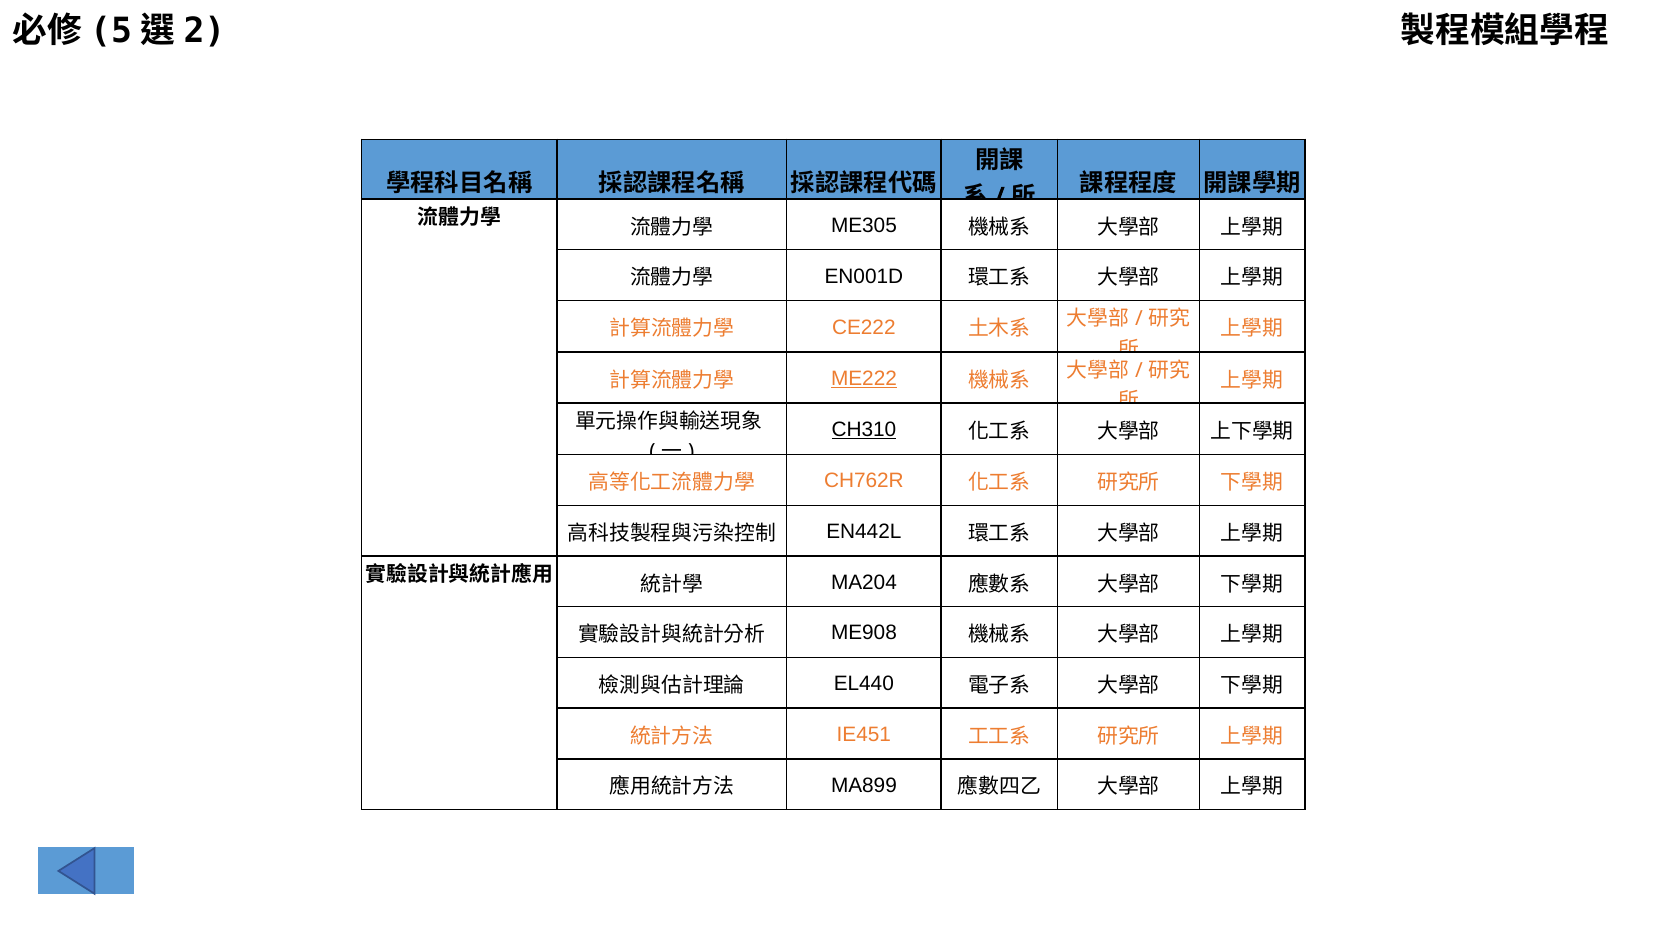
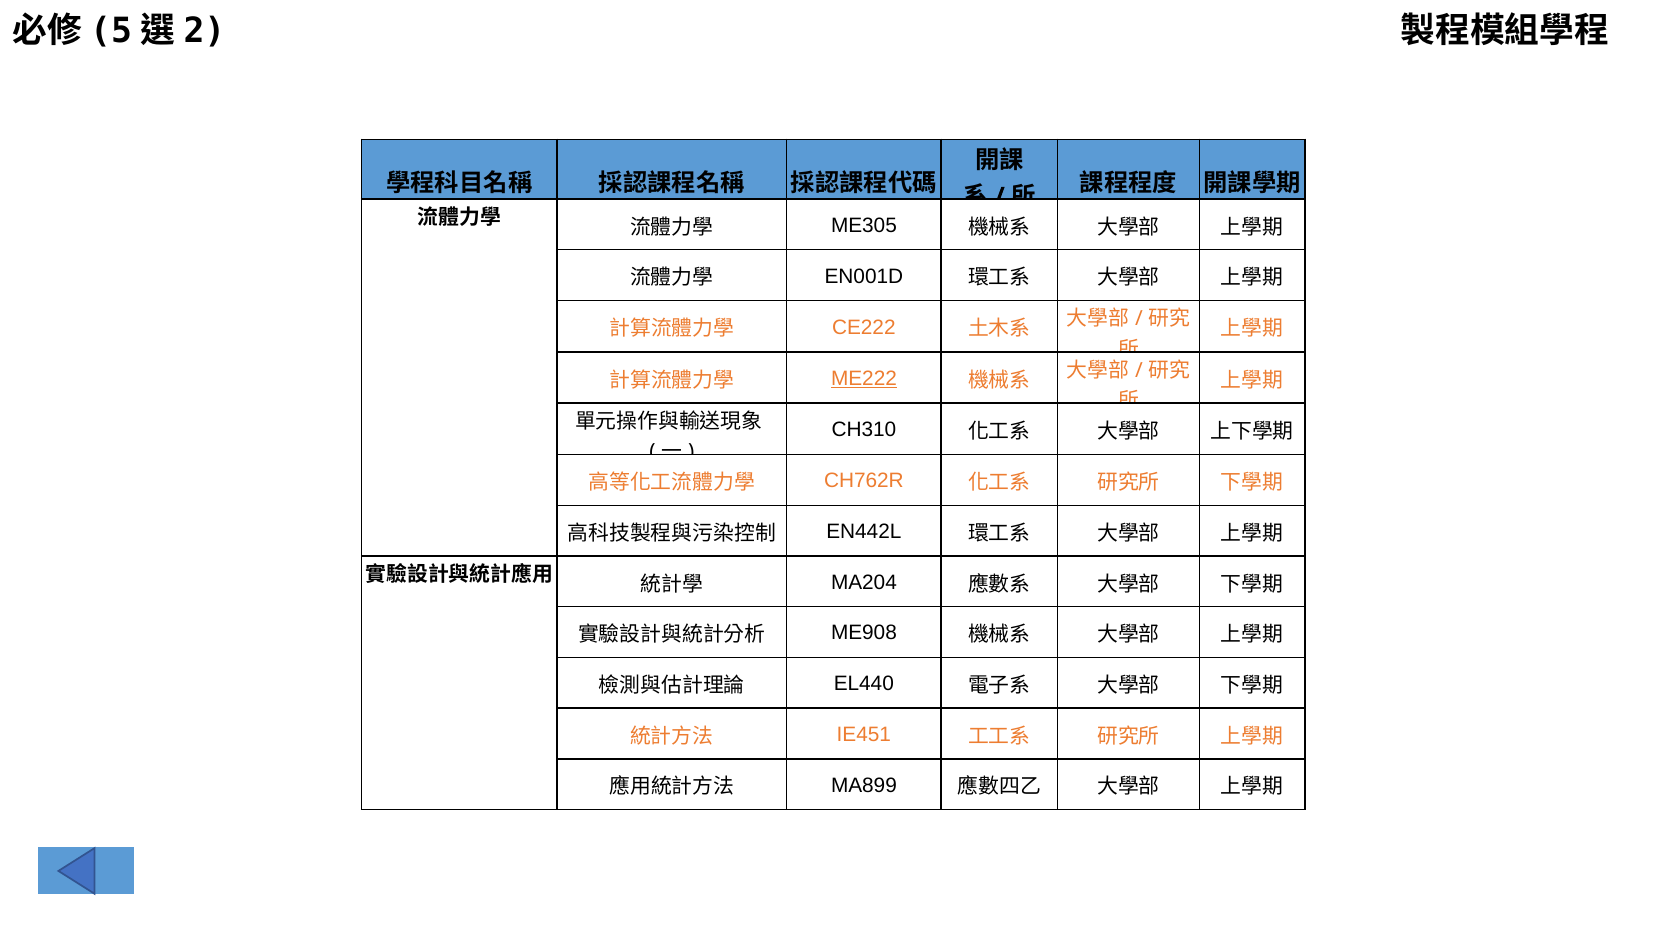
CH310 underline: present -> none
